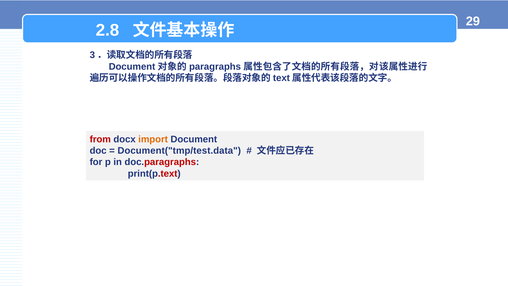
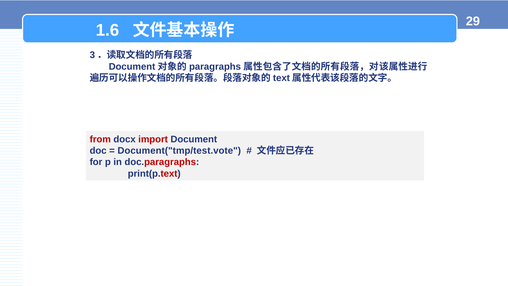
2.8: 2.8 -> 1.6
import colour: orange -> red
Document("tmp/test.data: Document("tmp/test.data -> Document("tmp/test.vote
